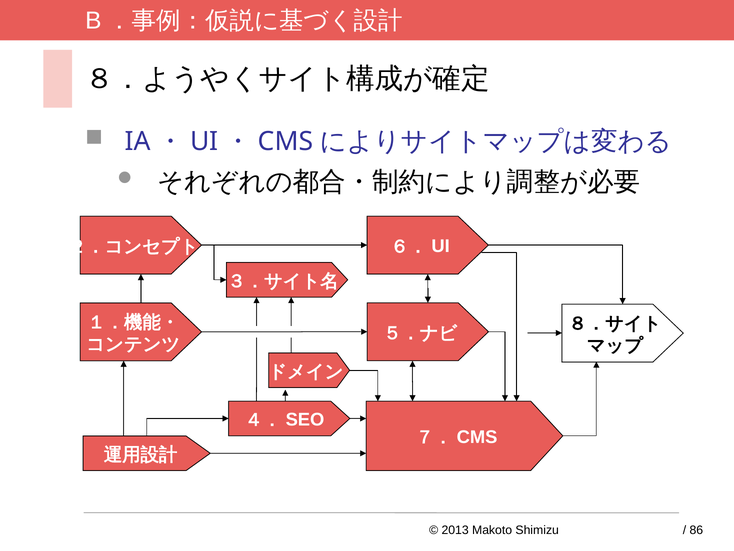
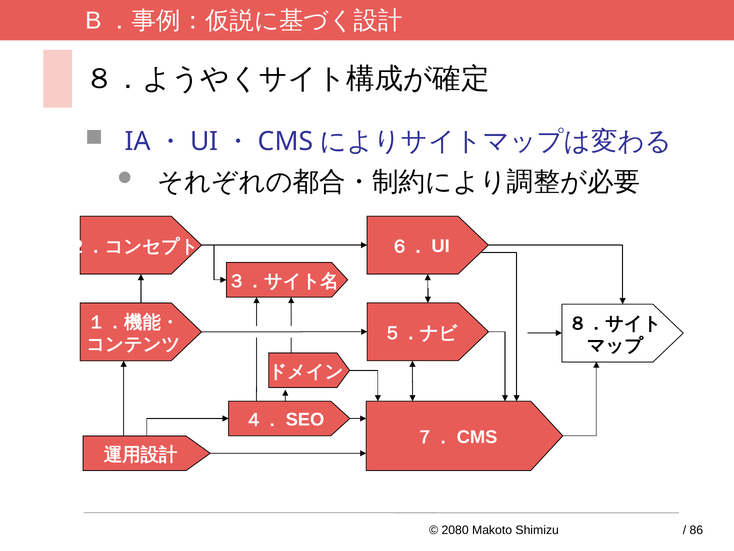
2013: 2013 -> 2080
